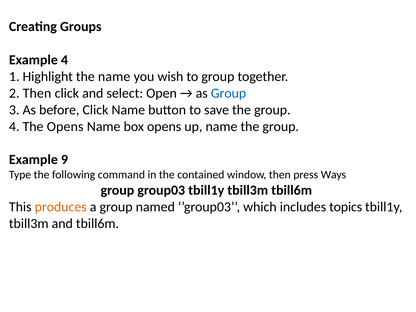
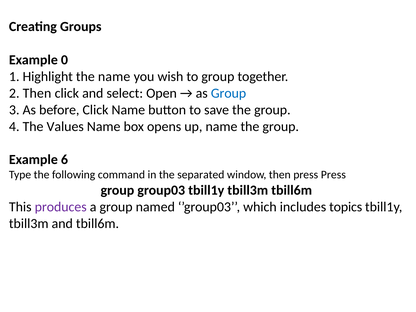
Example 4: 4 -> 0
The Opens: Opens -> Values
9: 9 -> 6
contained: contained -> separated
press Ways: Ways -> Press
produces colour: orange -> purple
